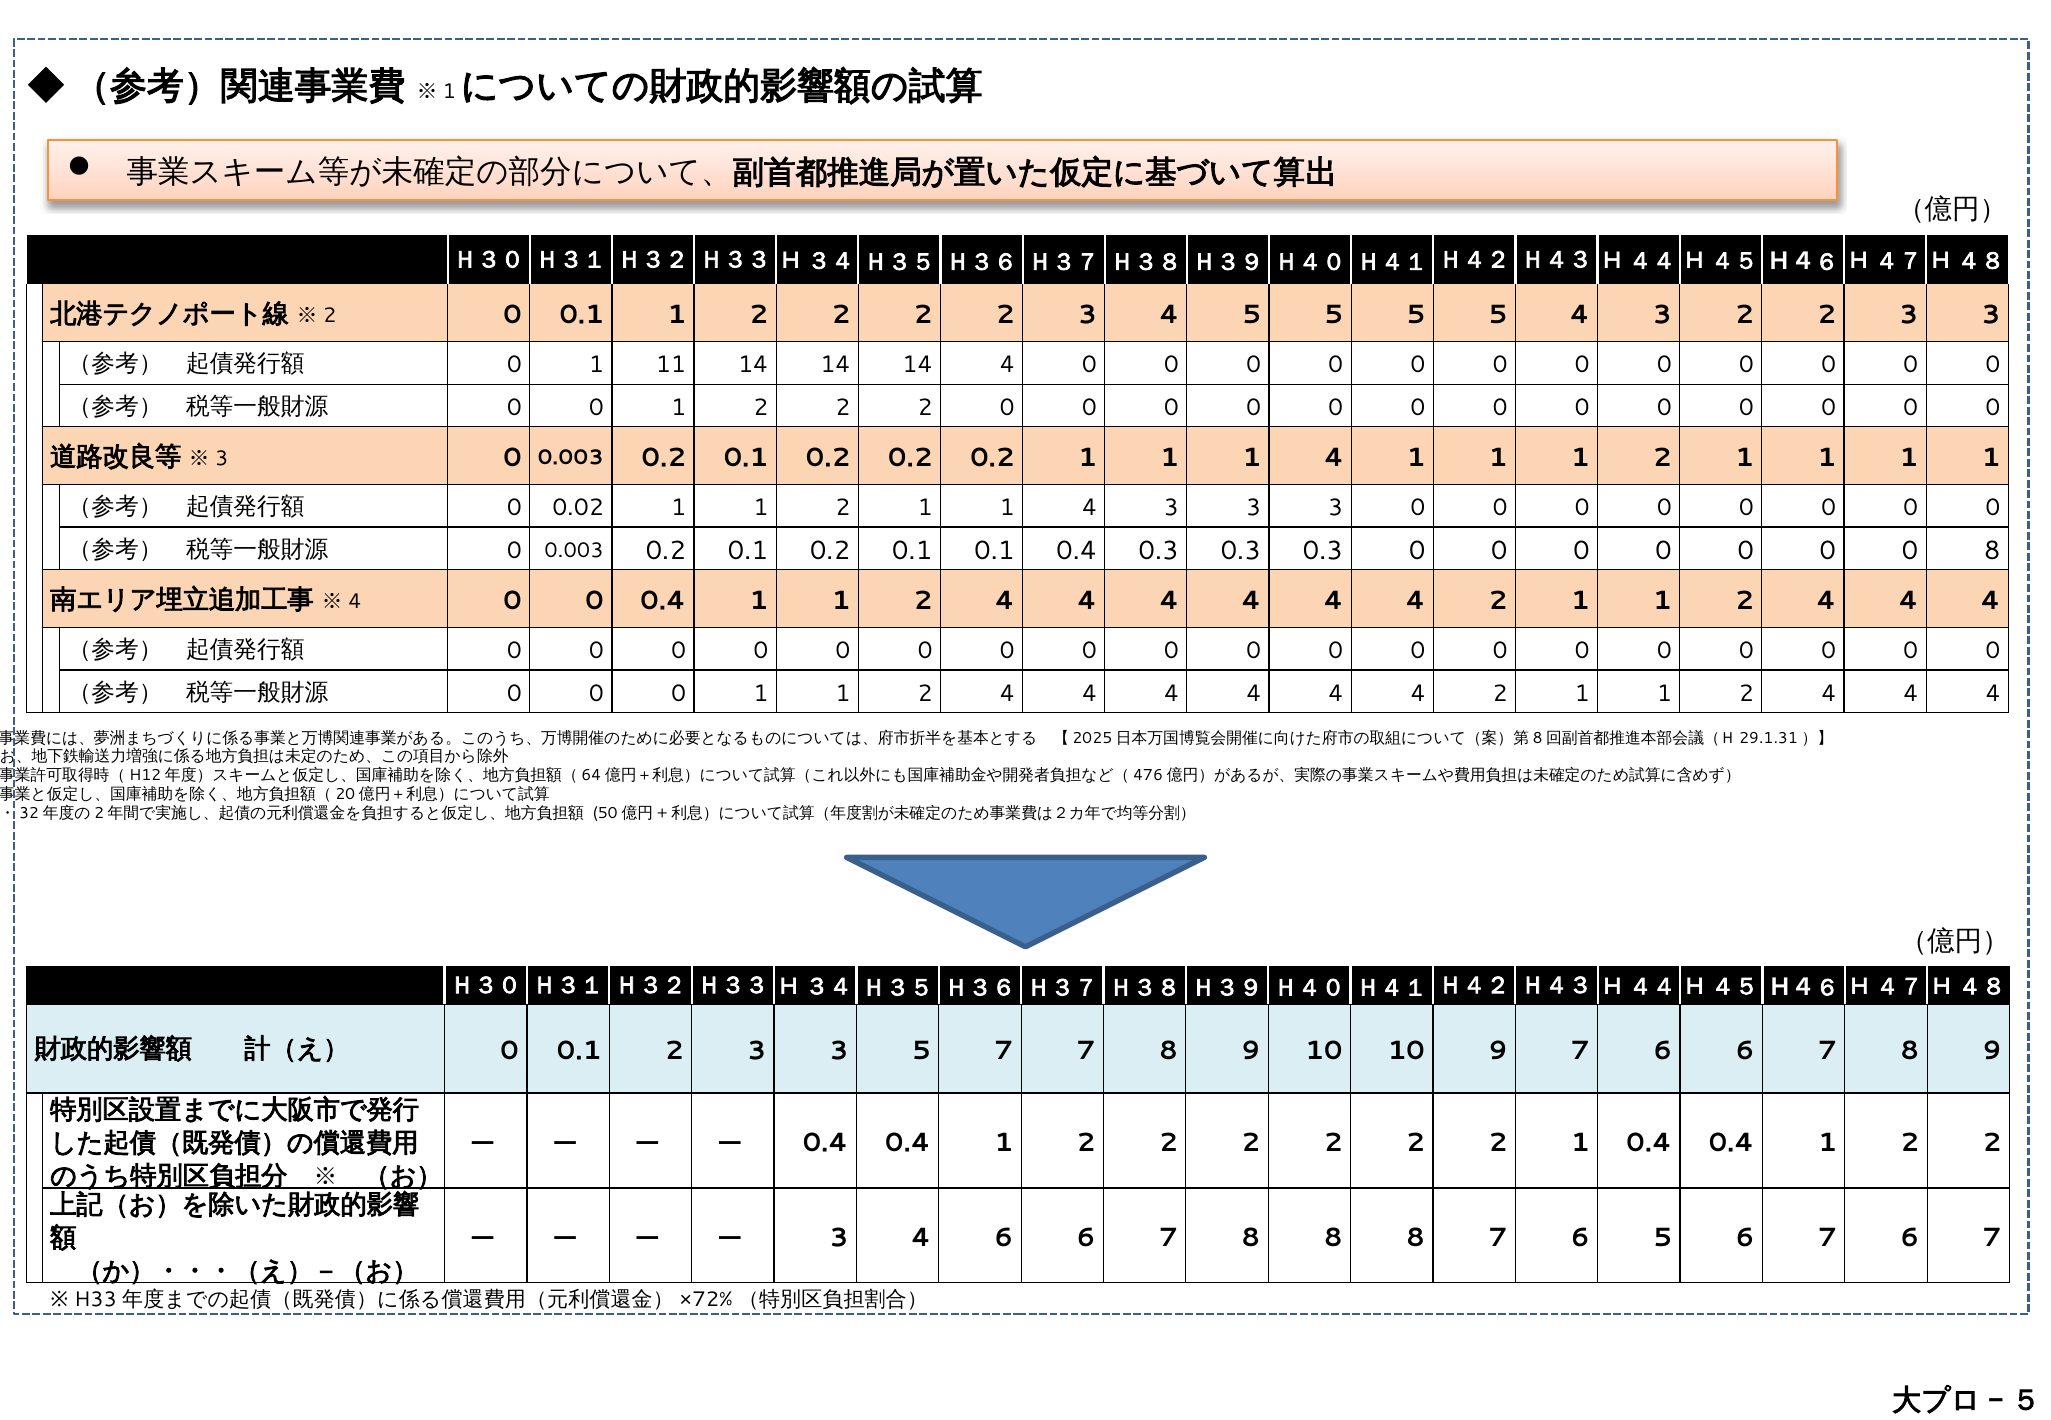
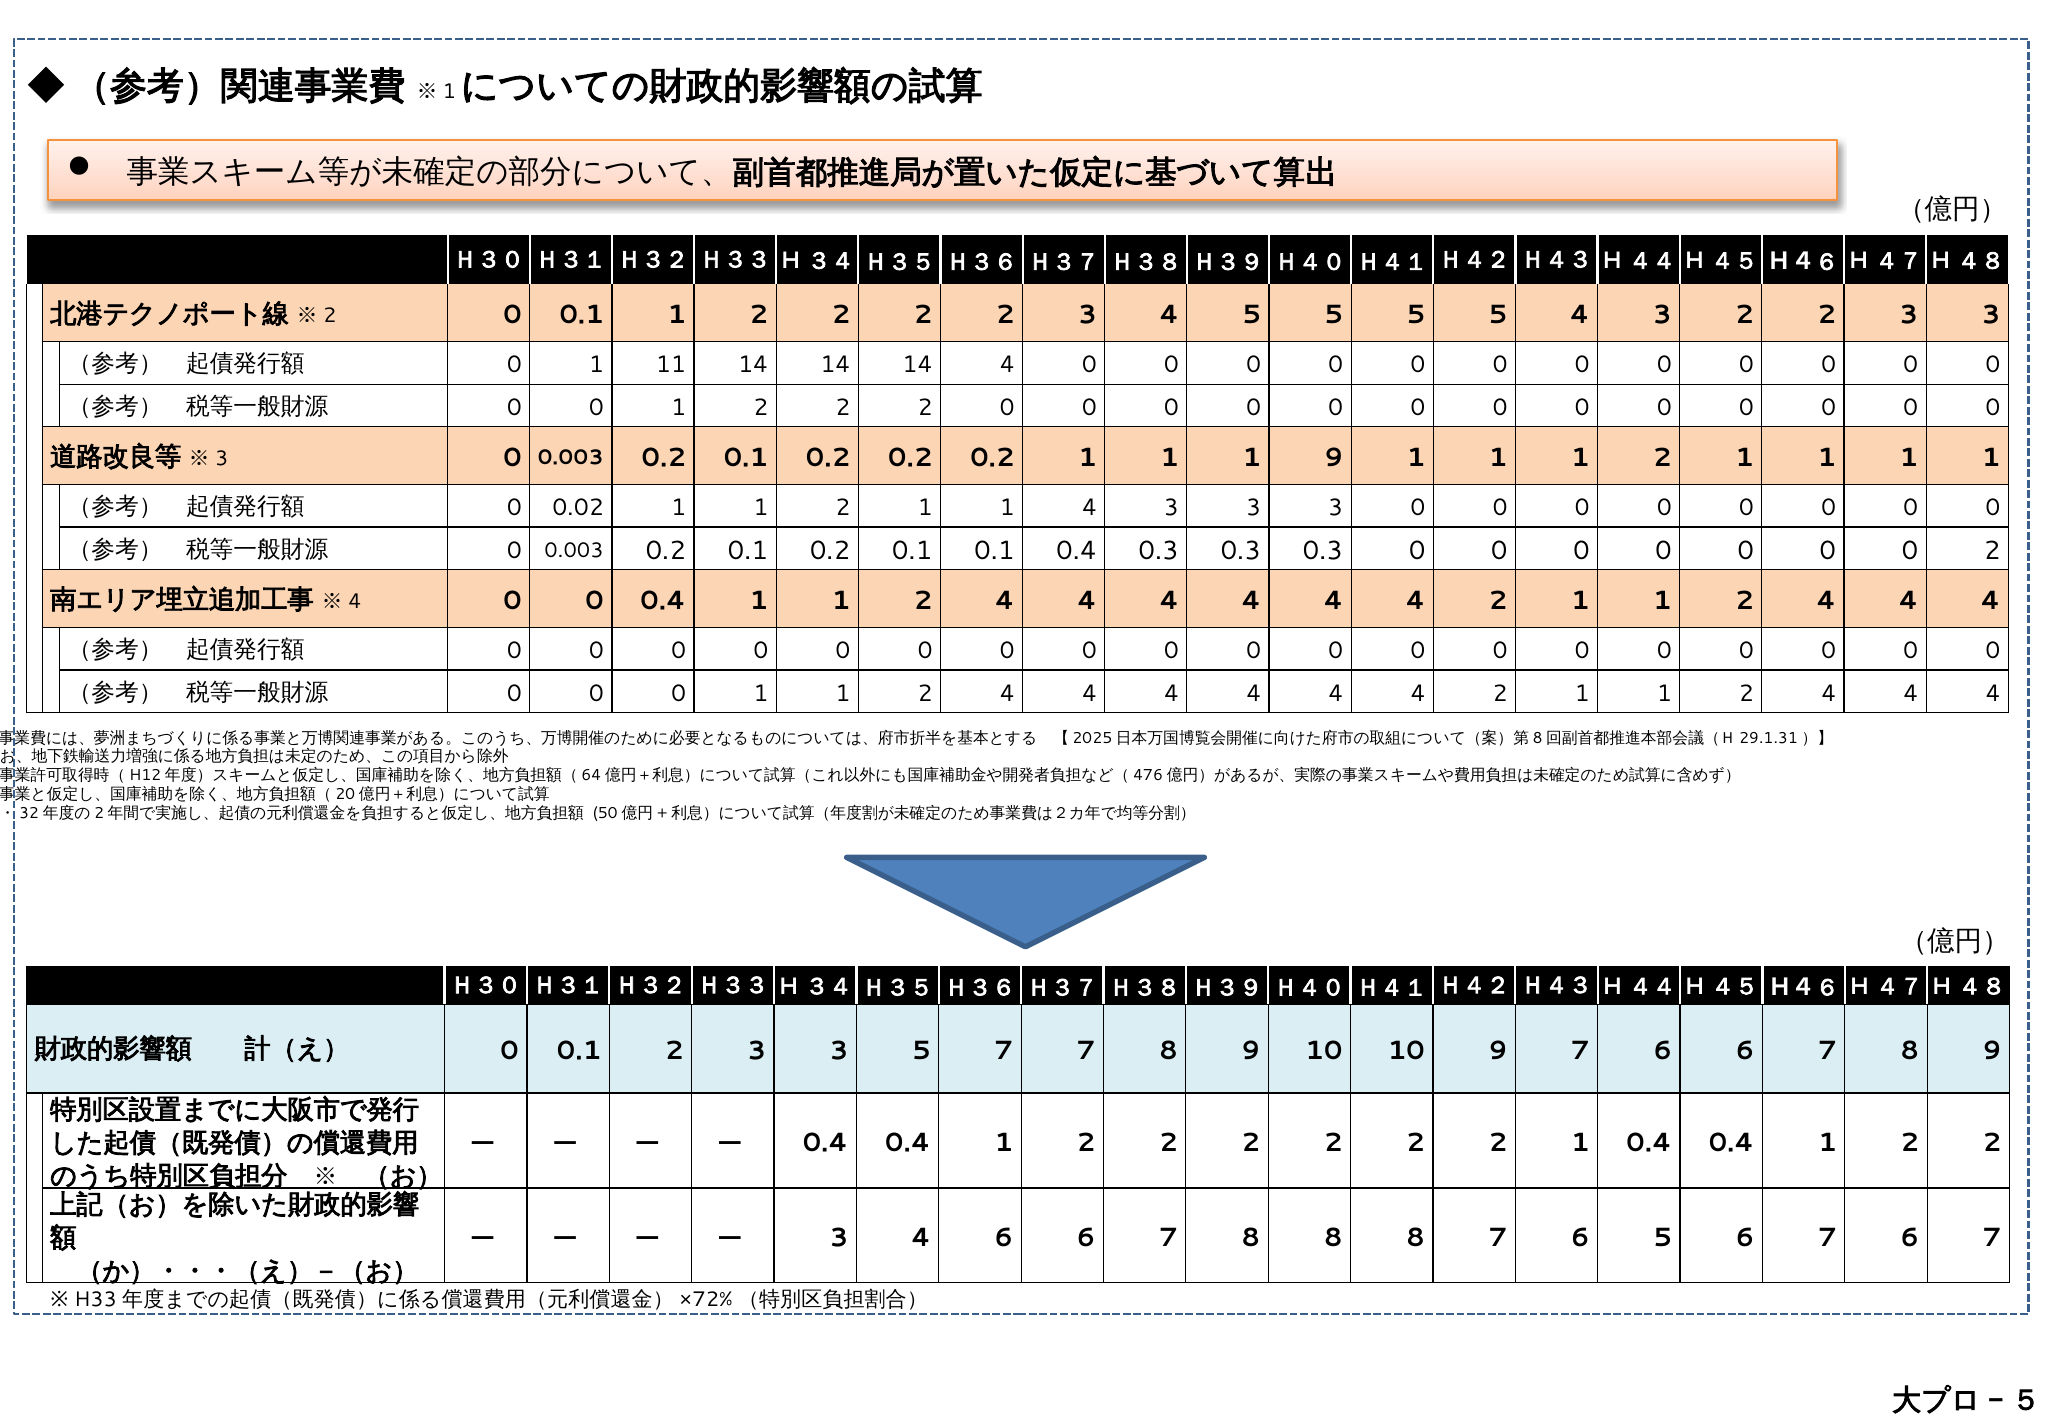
1 1 1 4: 4 -> 9
0 8: 8 -> 2
